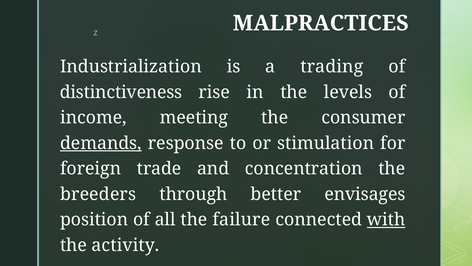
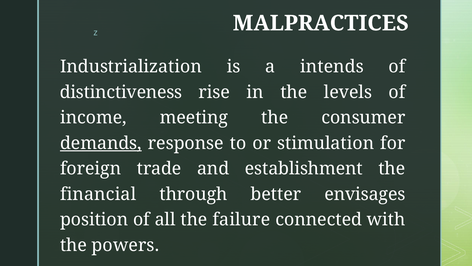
trading: trading -> intends
concentration: concentration -> establishment
breeders: breeders -> financial
with underline: present -> none
activity: activity -> powers
